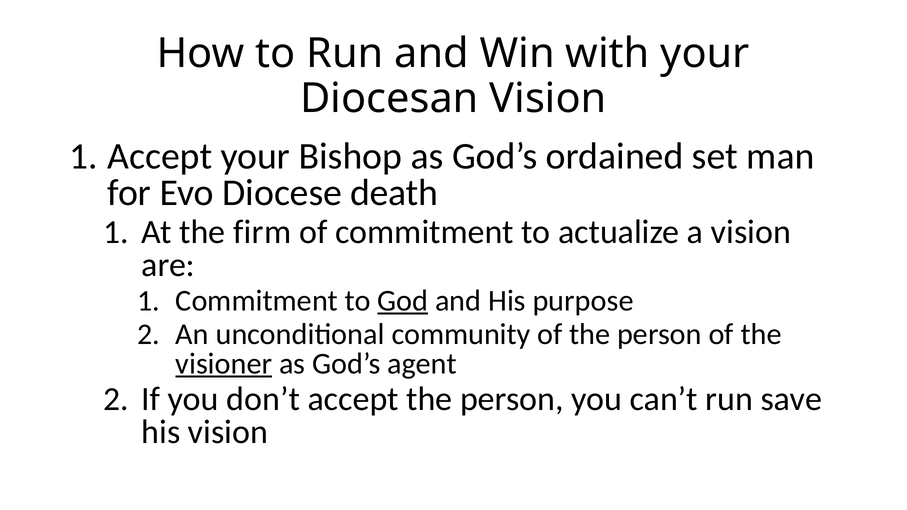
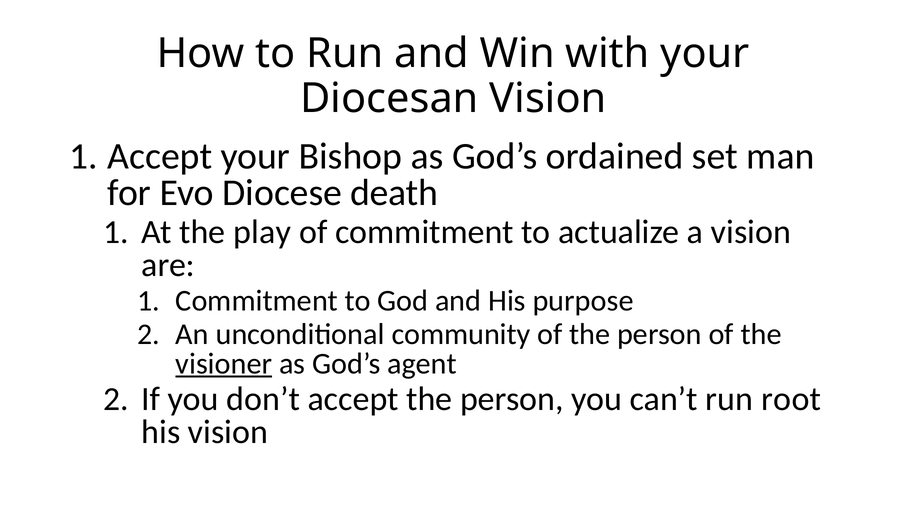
firm: firm -> play
God underline: present -> none
save: save -> root
